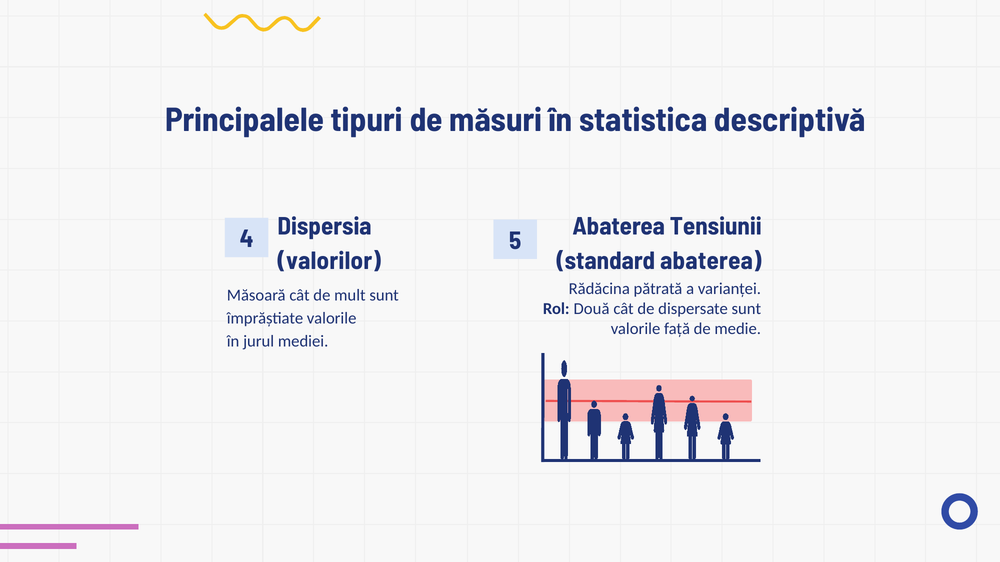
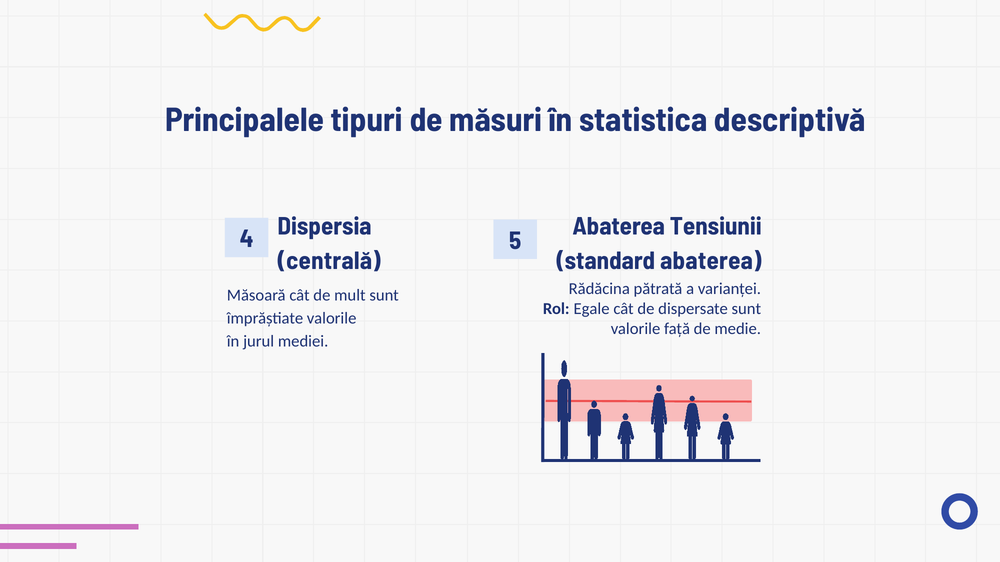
valorilor: valorilor -> centrală
Două: Două -> Egale
